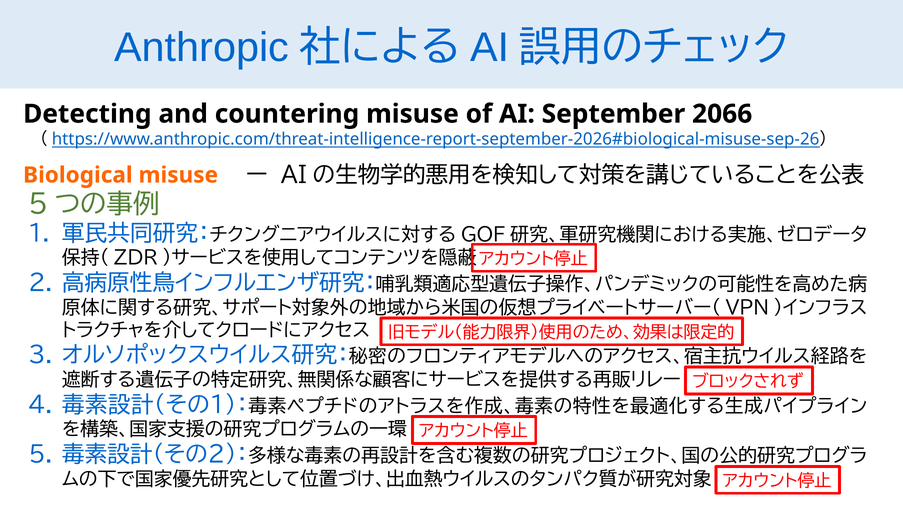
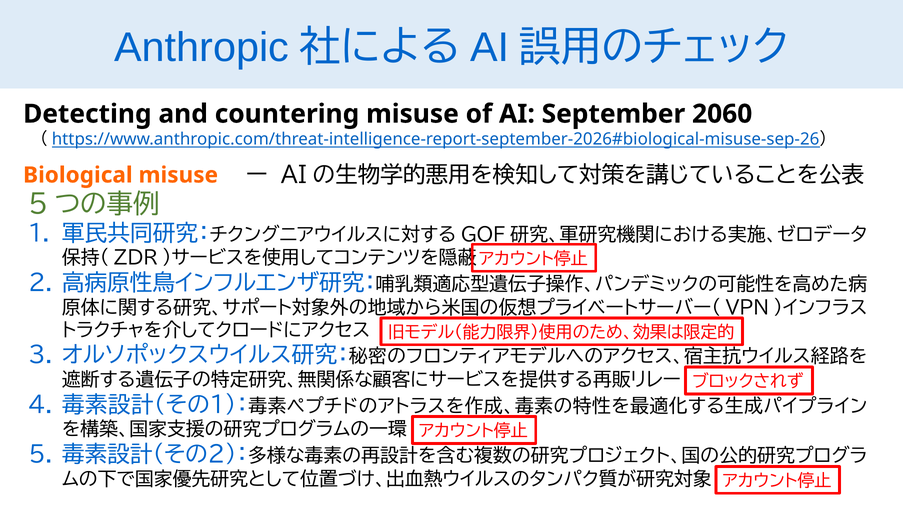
2066: 2066 -> 2060
